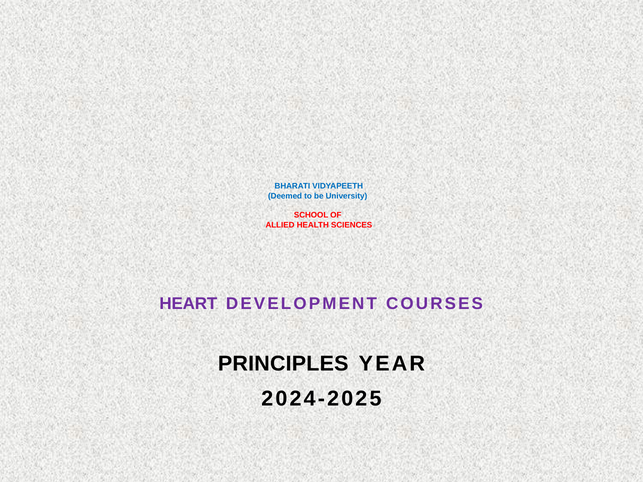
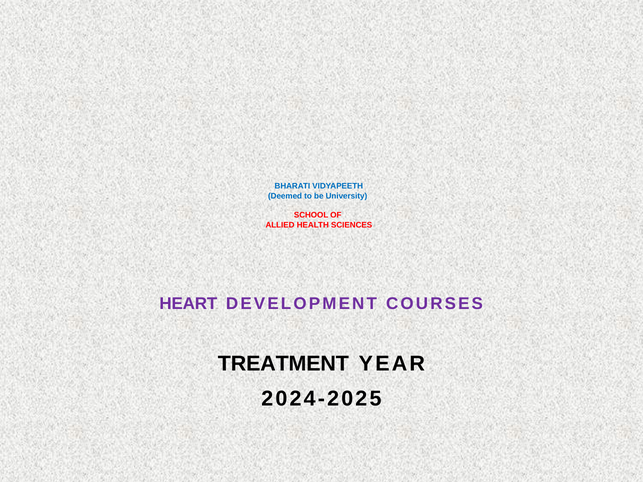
PRINCIPLES: PRINCIPLES -> TREATMENT
